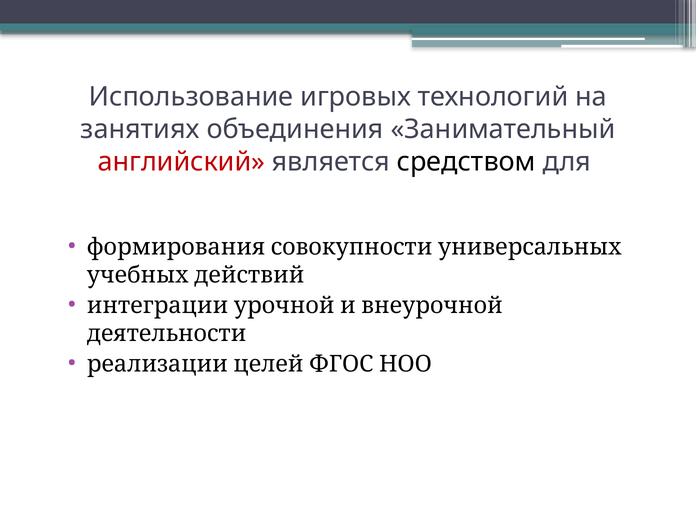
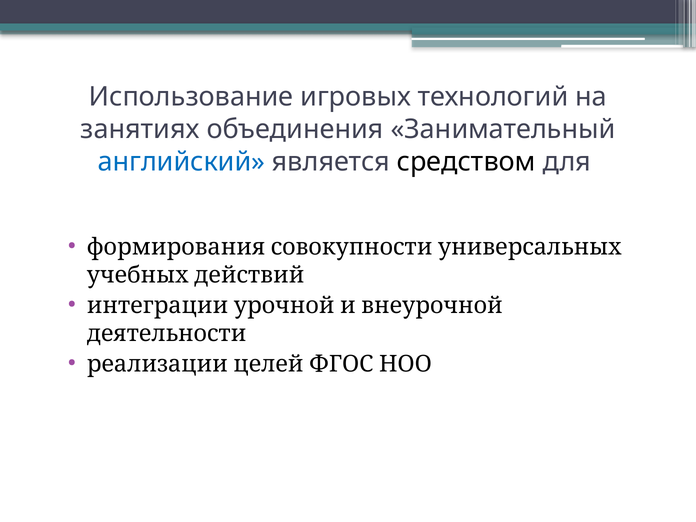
английский colour: red -> blue
